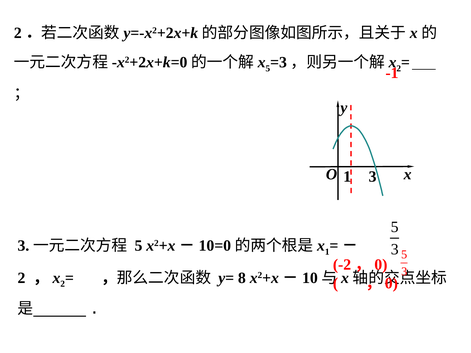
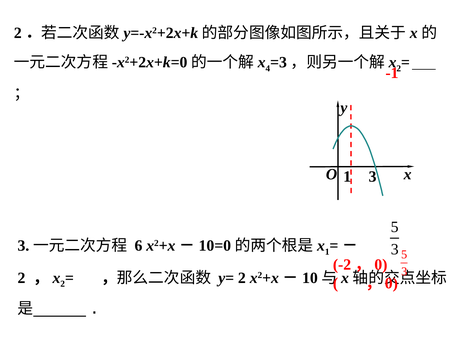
5 at (268, 69): 5 -> 4
5 at (138, 246): 5 -> 6
y= 8: 8 -> 2
